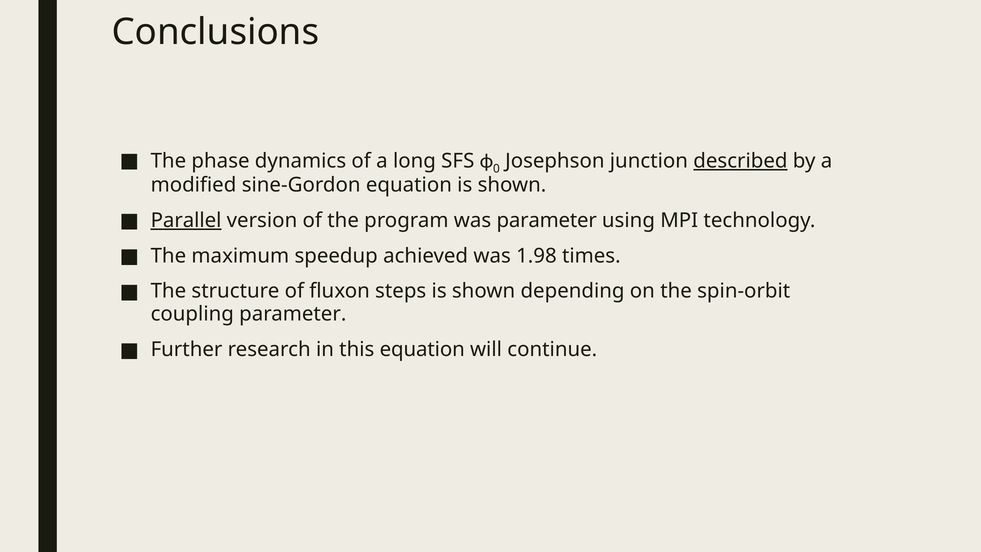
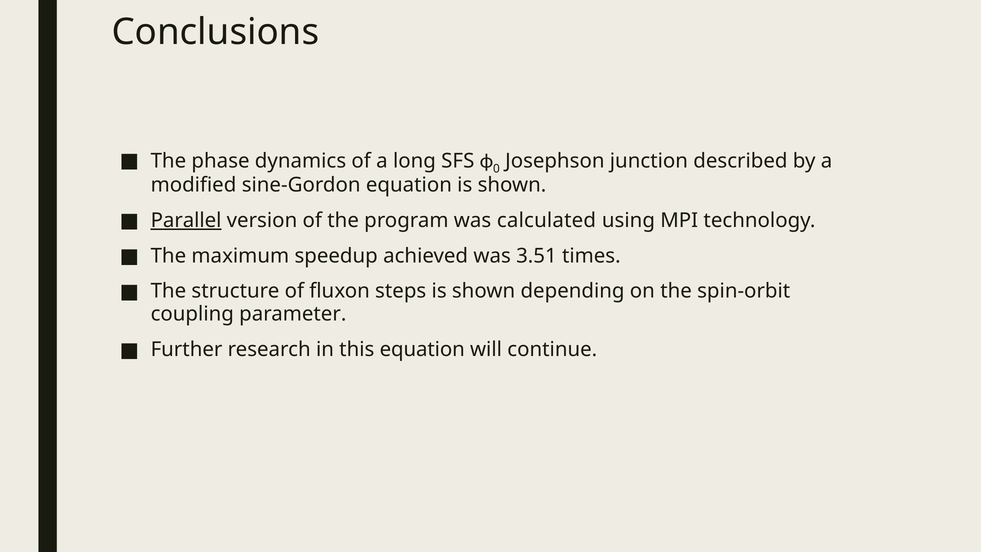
described underline: present -> none
was parameter: parameter -> calculated
1.98: 1.98 -> 3.51
